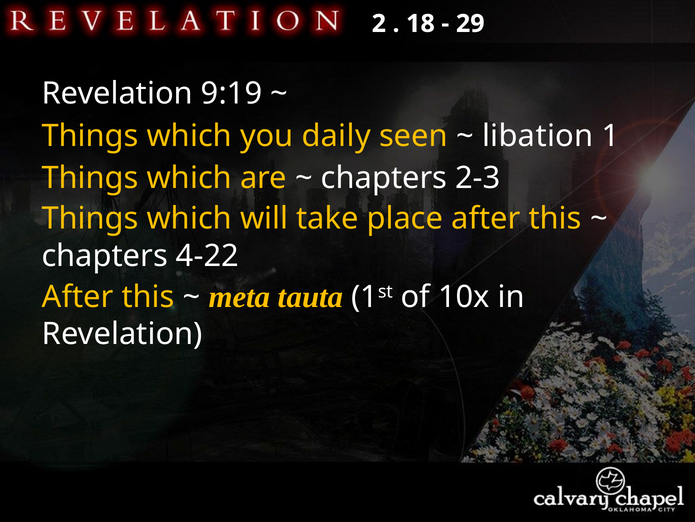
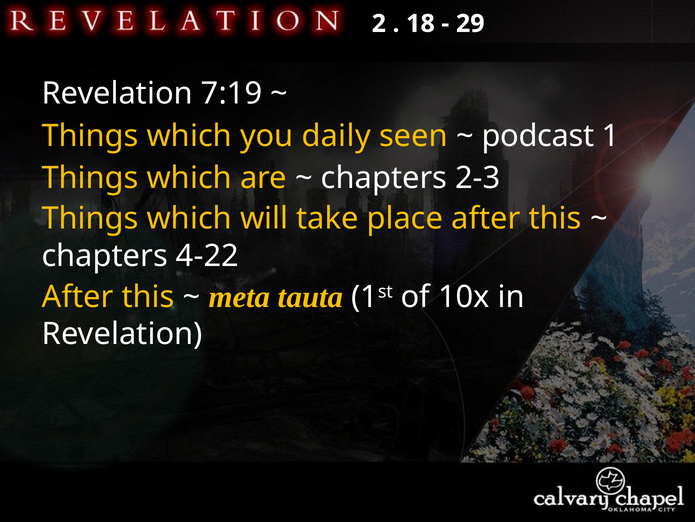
9:19: 9:19 -> 7:19
libation: libation -> podcast
